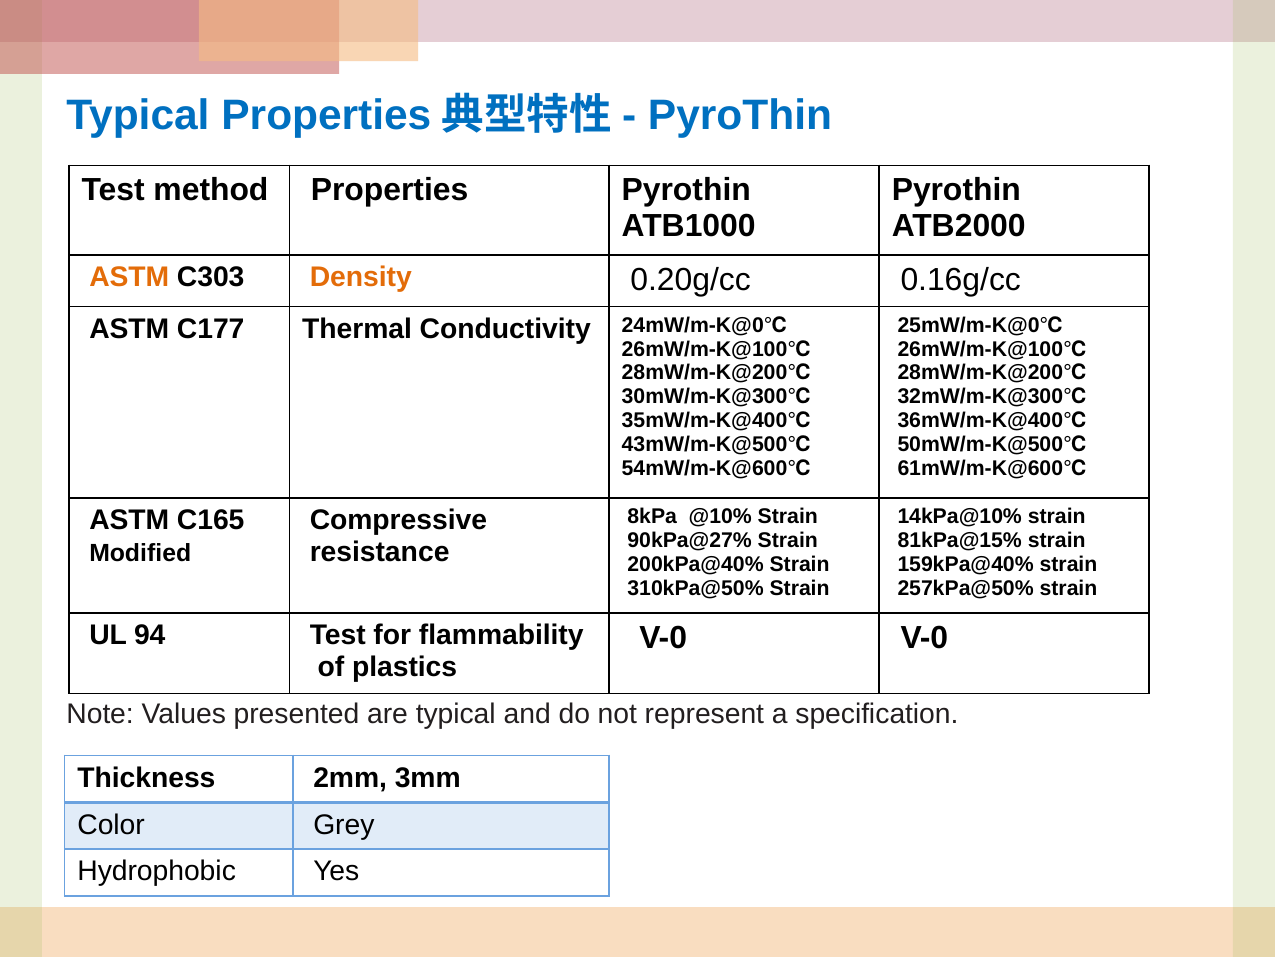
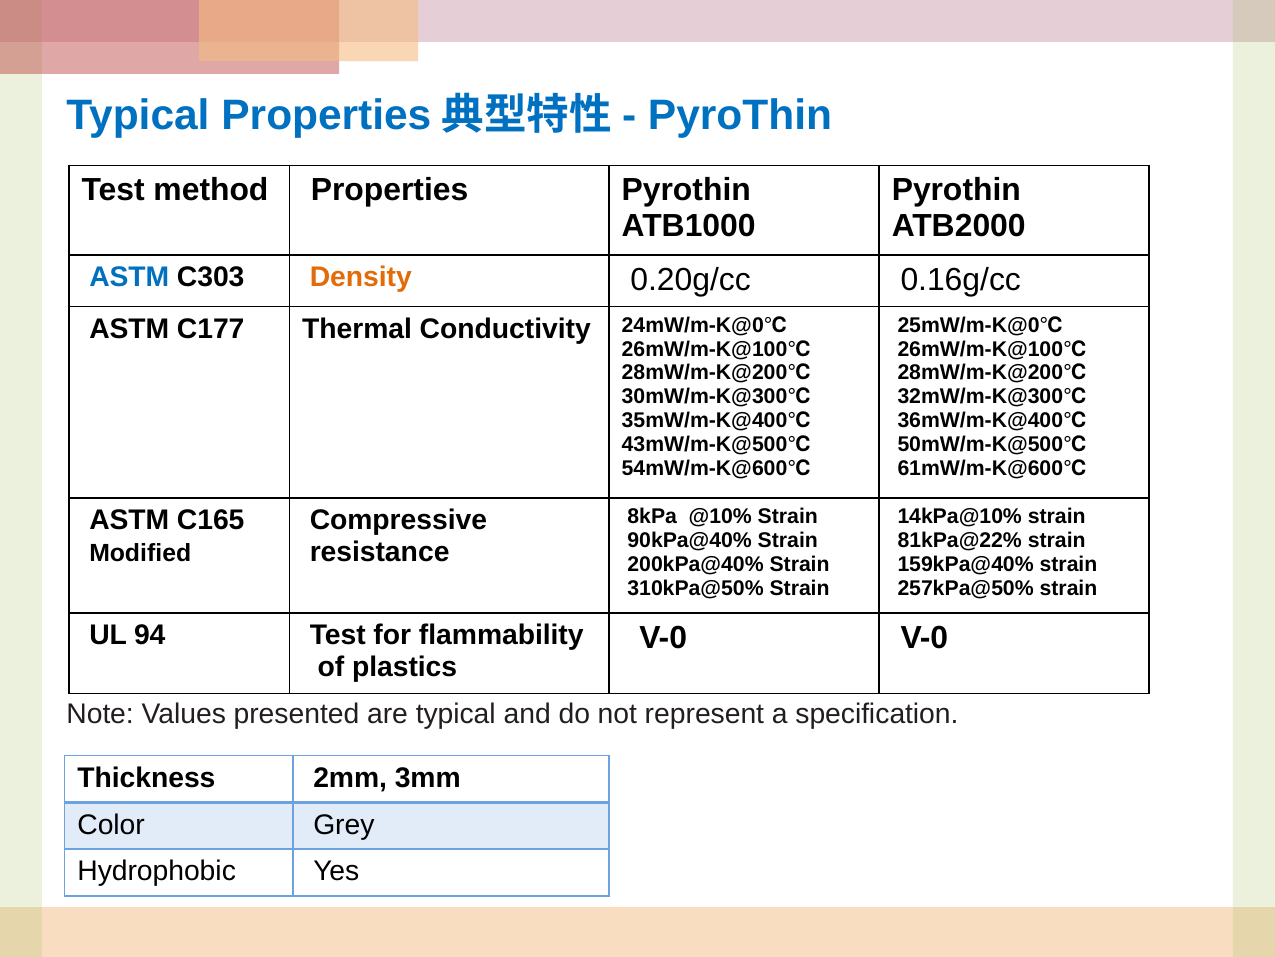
ASTM at (129, 277) colour: orange -> blue
90kPa@27%: 90kPa@27% -> 90kPa@40%
81kPa@15%: 81kPa@15% -> 81kPa@22%
